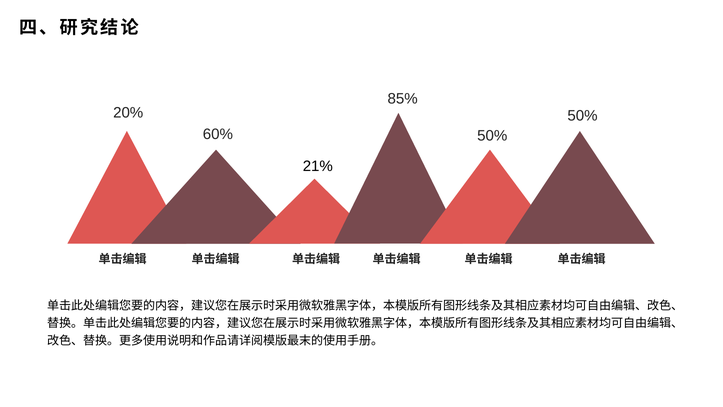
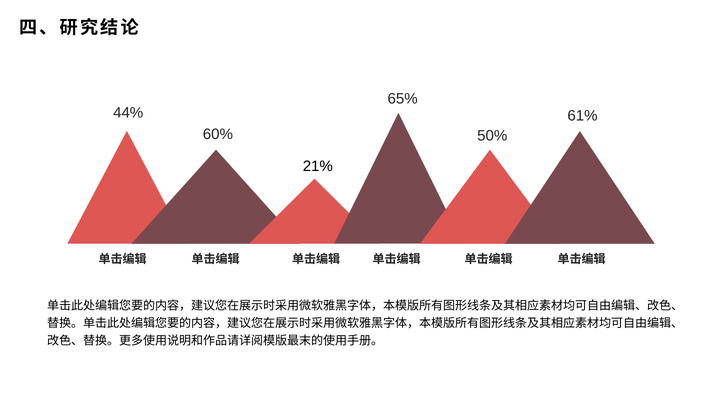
85%: 85% -> 65%
20%: 20% -> 44%
50% at (582, 116): 50% -> 61%
